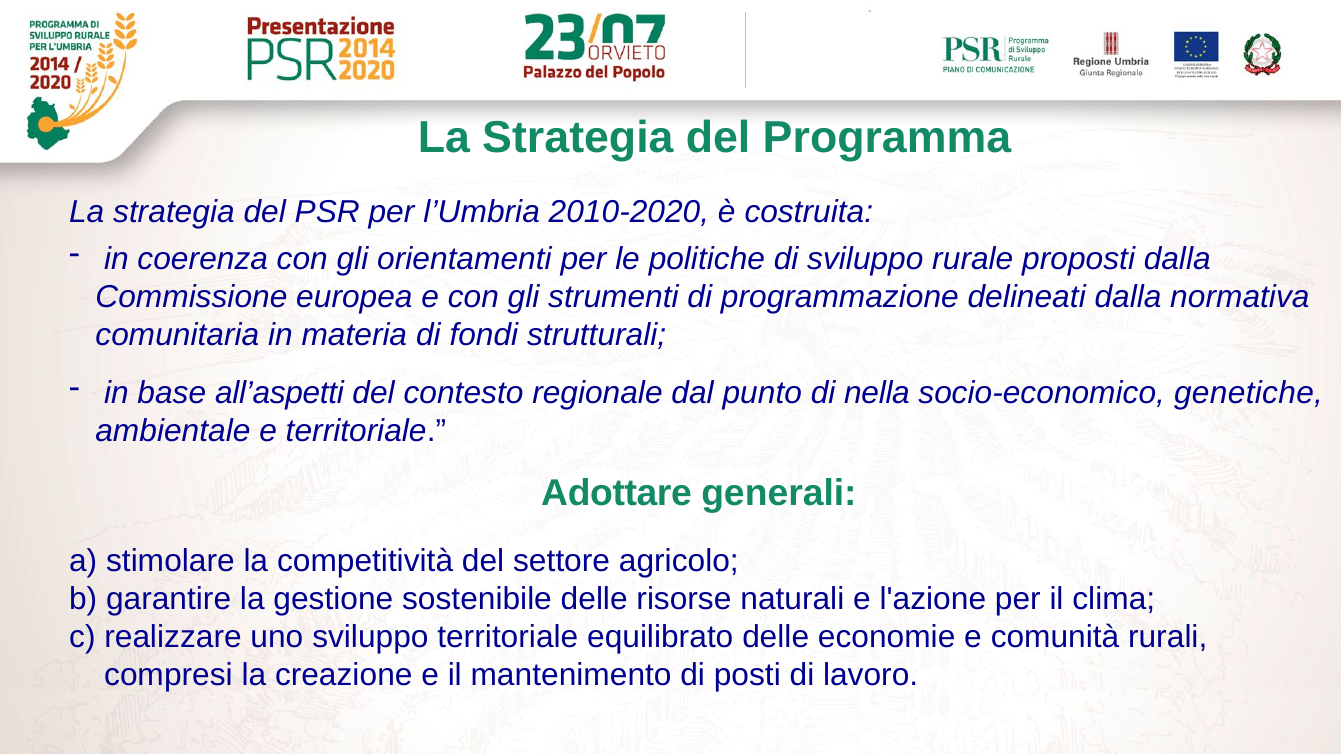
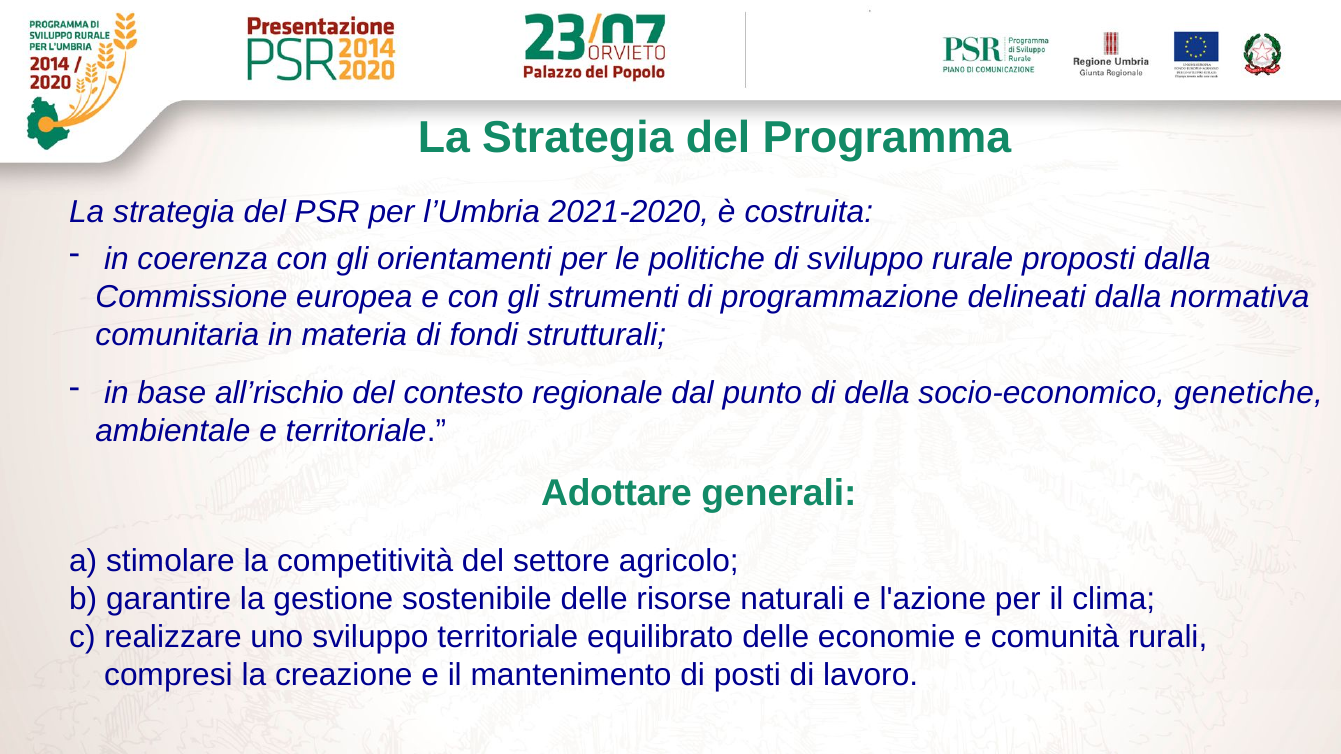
2010-2020: 2010-2020 -> 2021-2020
all’aspetti: all’aspetti -> all’rischio
nella: nella -> della
